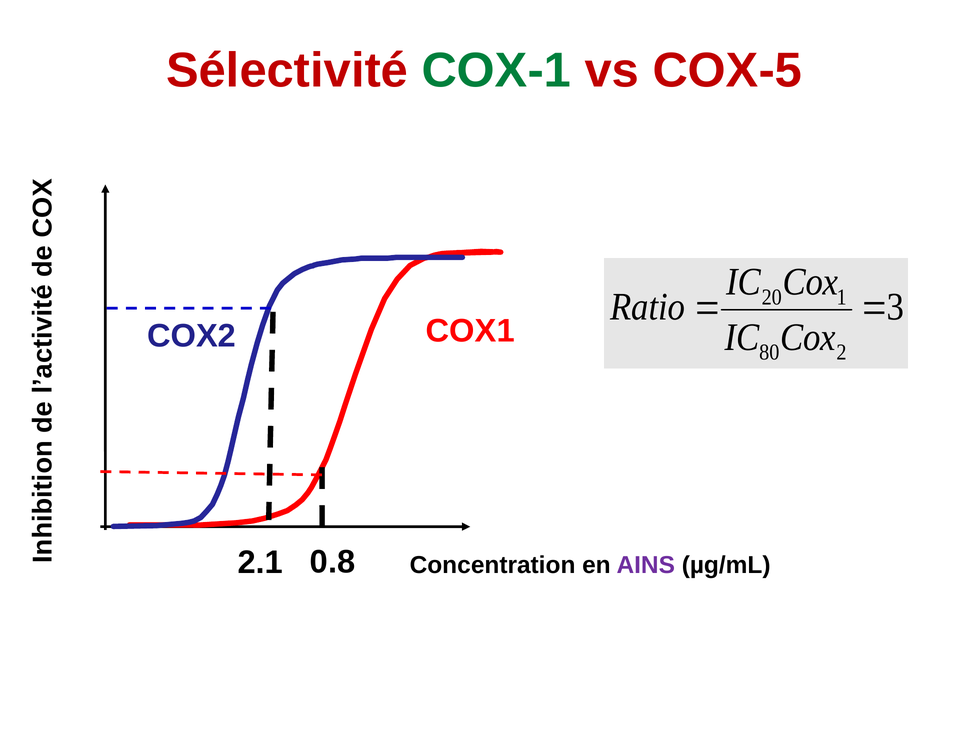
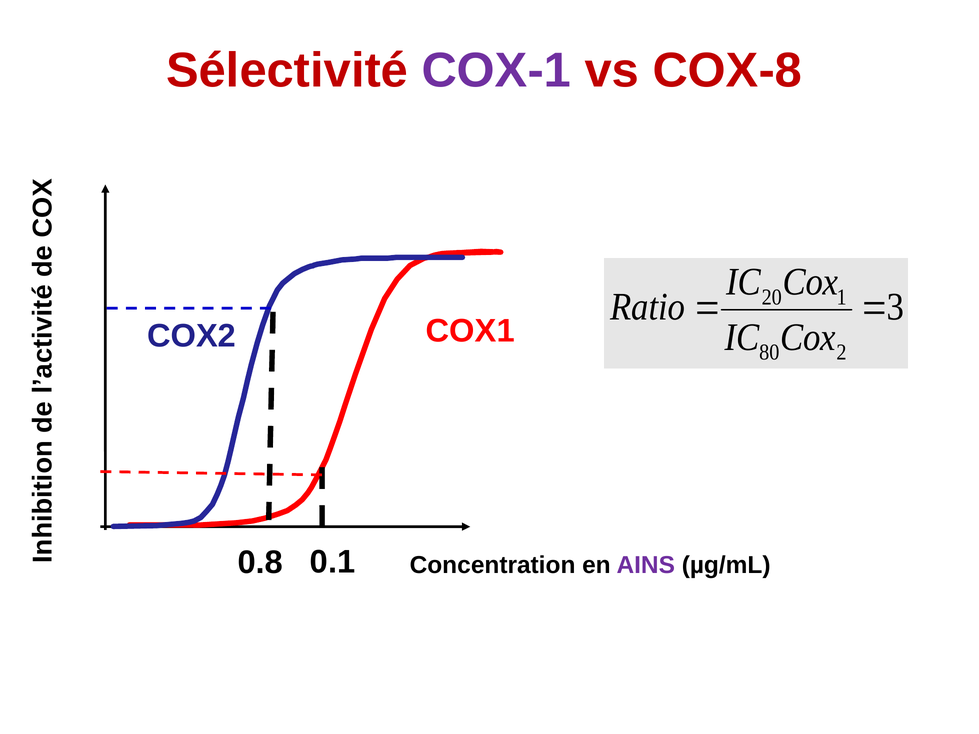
COX-1 colour: green -> purple
COX-5: COX-5 -> COX-8
0.8: 0.8 -> 0.1
2.1: 2.1 -> 0.8
